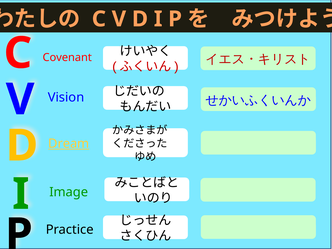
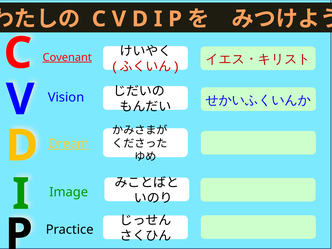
Covenant underline: none -> present
